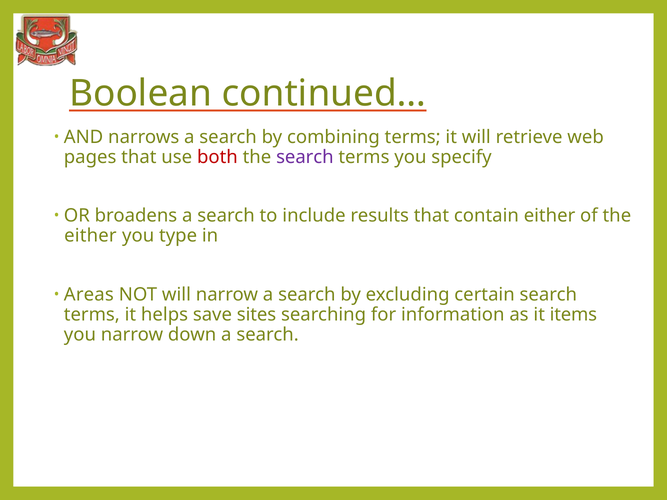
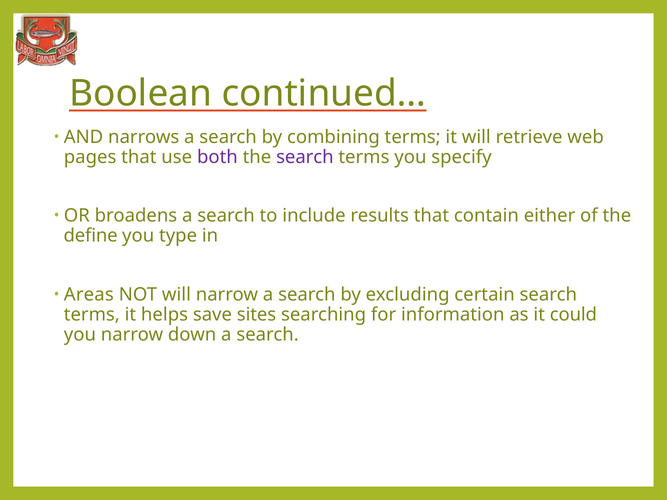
both colour: red -> purple
either at (90, 236): either -> define
items: items -> could
